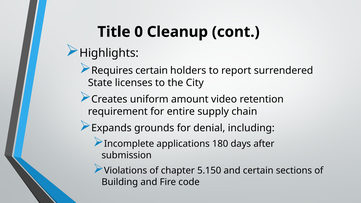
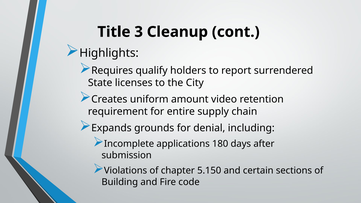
0: 0 -> 3
Requires certain: certain -> qualify
